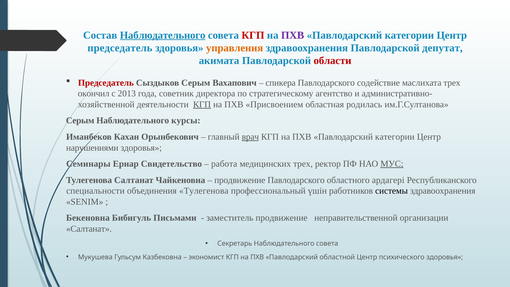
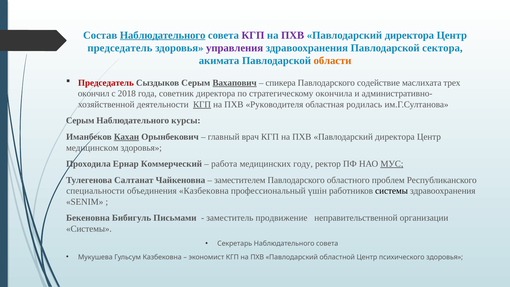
КГП at (253, 35) colour: red -> purple
категории at (409, 35): категории -> директора
управления colour: orange -> purple
депутат: депутат -> сектора
области colour: red -> orange
Вахапович underline: none -> present
2013: 2013 -> 2018
агентство: агентство -> окончила
Присвоением: Присвоением -> Руководителя
Кахан underline: none -> present
врач underline: present -> none
категории at (395, 137): категории -> директора
нарушениями: нарушениями -> медицинском
Семинары: Семинары -> Проходила
Свидетельство: Свидетельство -> Коммерческий
медицинских трех: трех -> году
продвижение at (240, 180): продвижение -> заместителем
ардагері: ардагері -> проблем
объединения Тулегенова: Тулегенова -> Казбековна
Салтанат at (89, 229): Салтанат -> Системы
